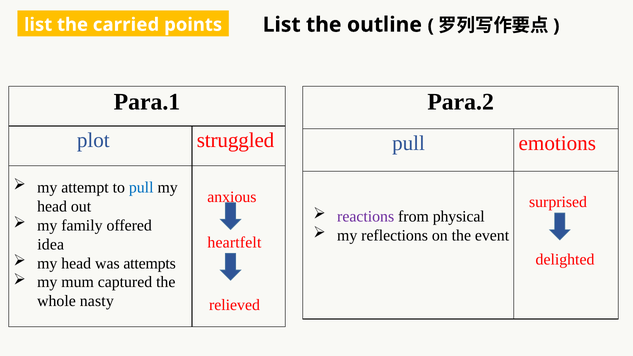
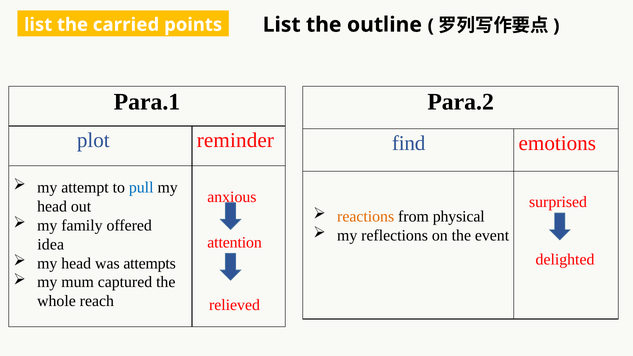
struggled: struggled -> reminder
pull at (409, 143): pull -> find
reactions colour: purple -> orange
heartfelt: heartfelt -> attention
nasty: nasty -> reach
